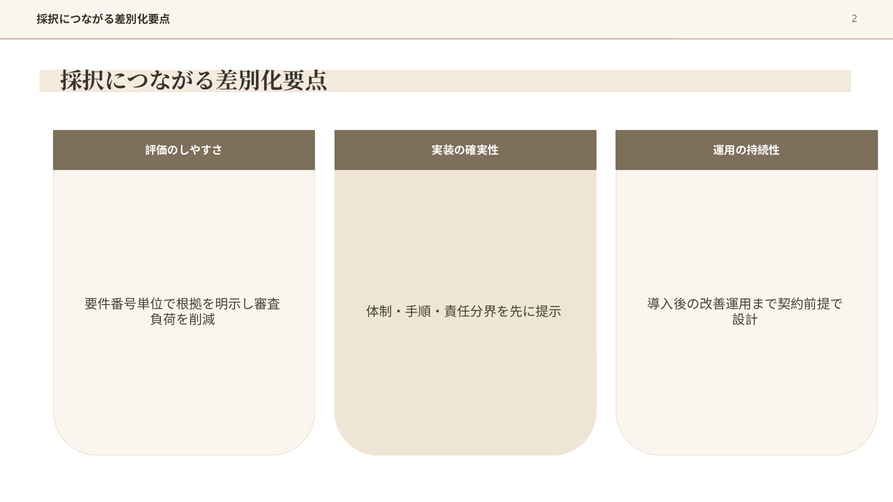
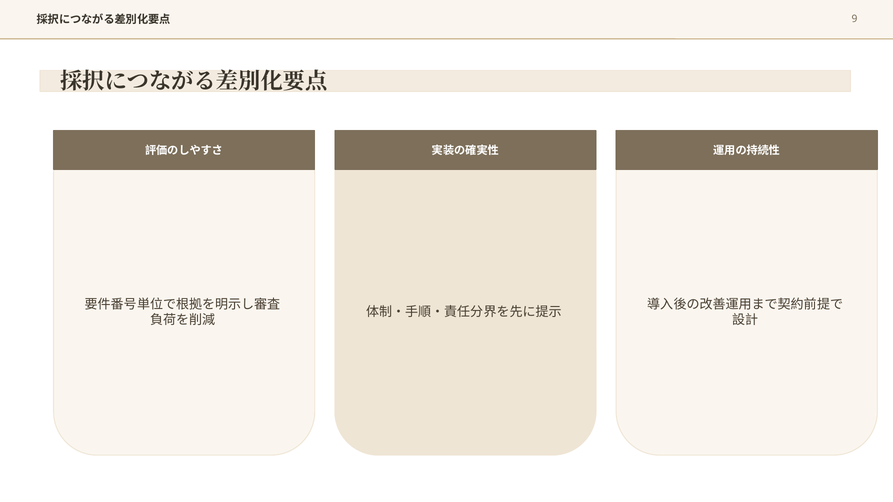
2: 2 -> 9
